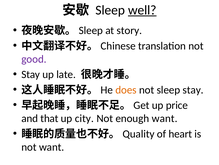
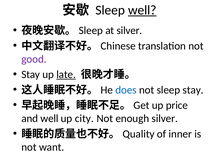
at story: story -> silver
late underline: none -> present
does colour: orange -> blue
and that: that -> well
enough want: want -> silver
heart: heart -> inner
